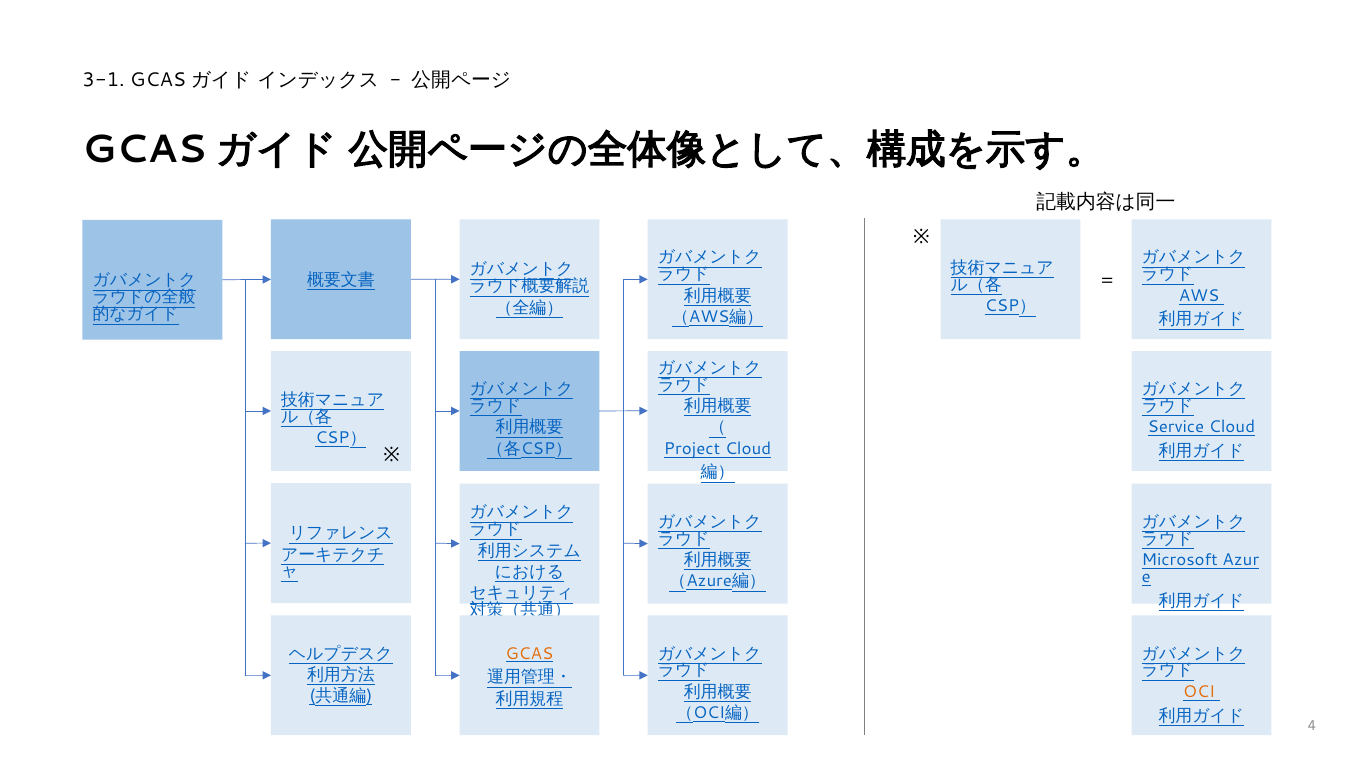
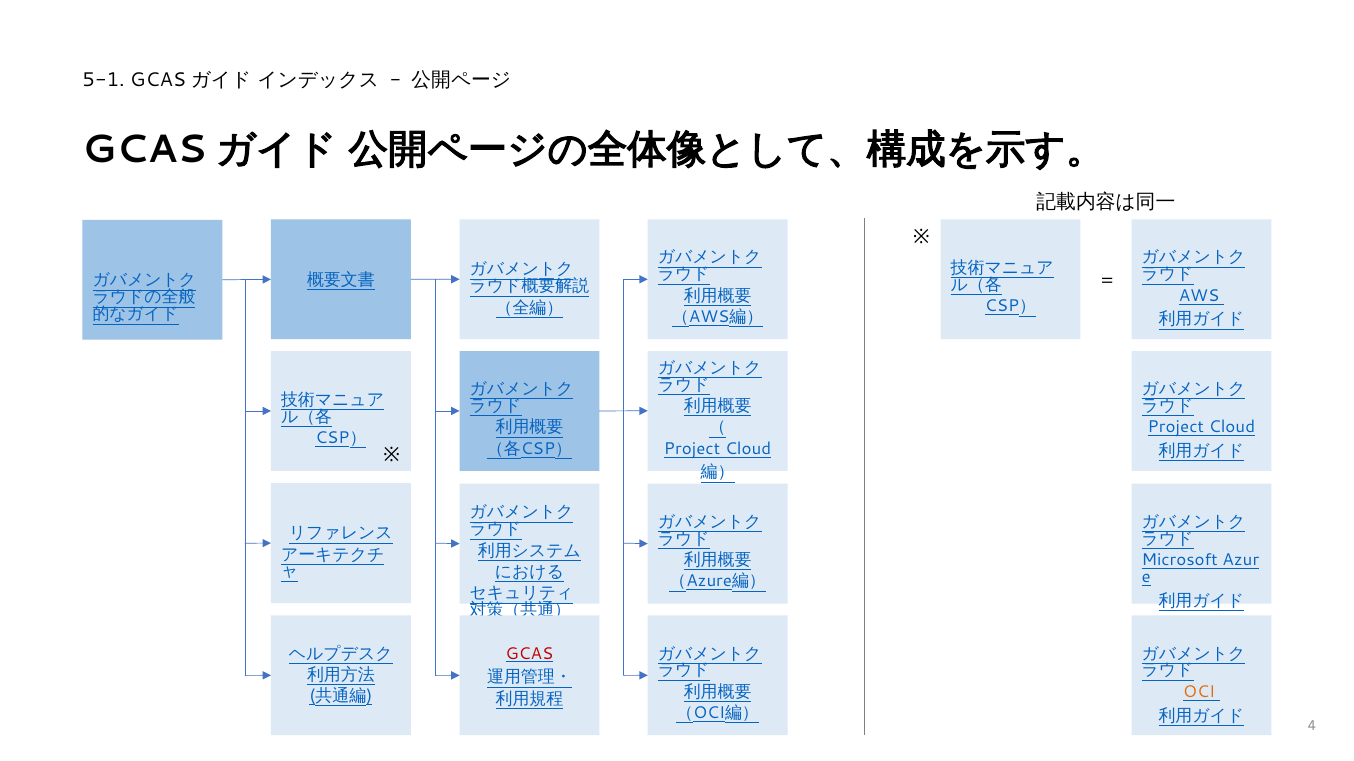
3-1: 3-1 -> 5-1
Service at (1176, 428): Service -> Project
GCAS colour: orange -> red
